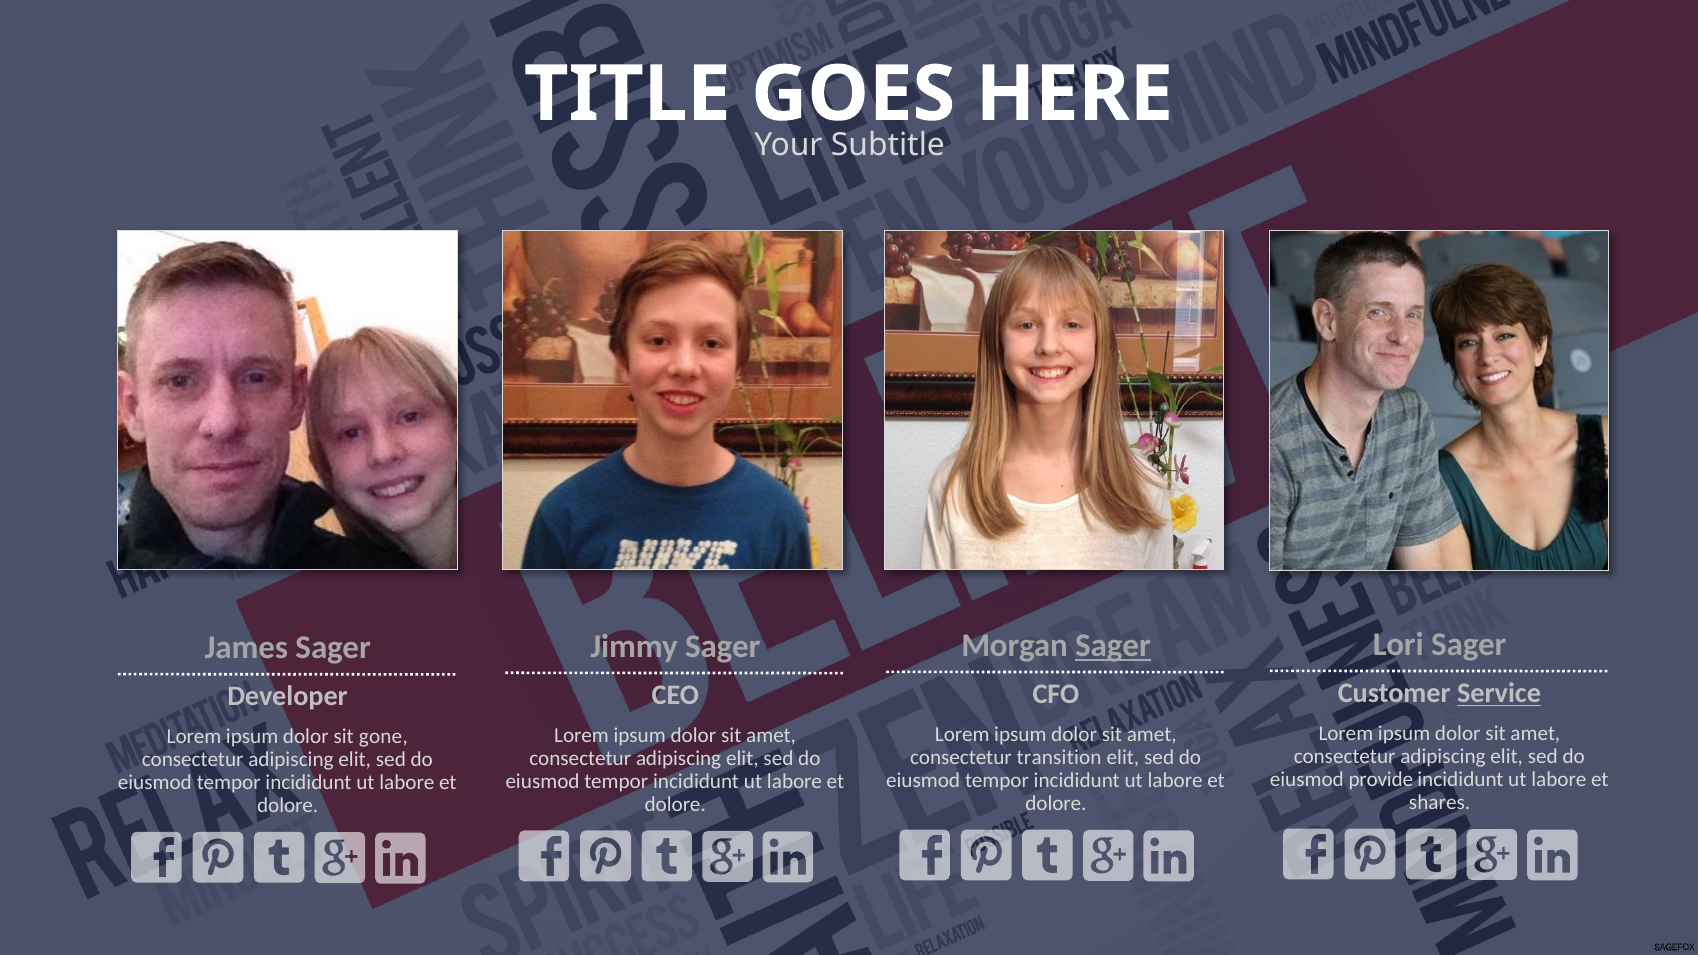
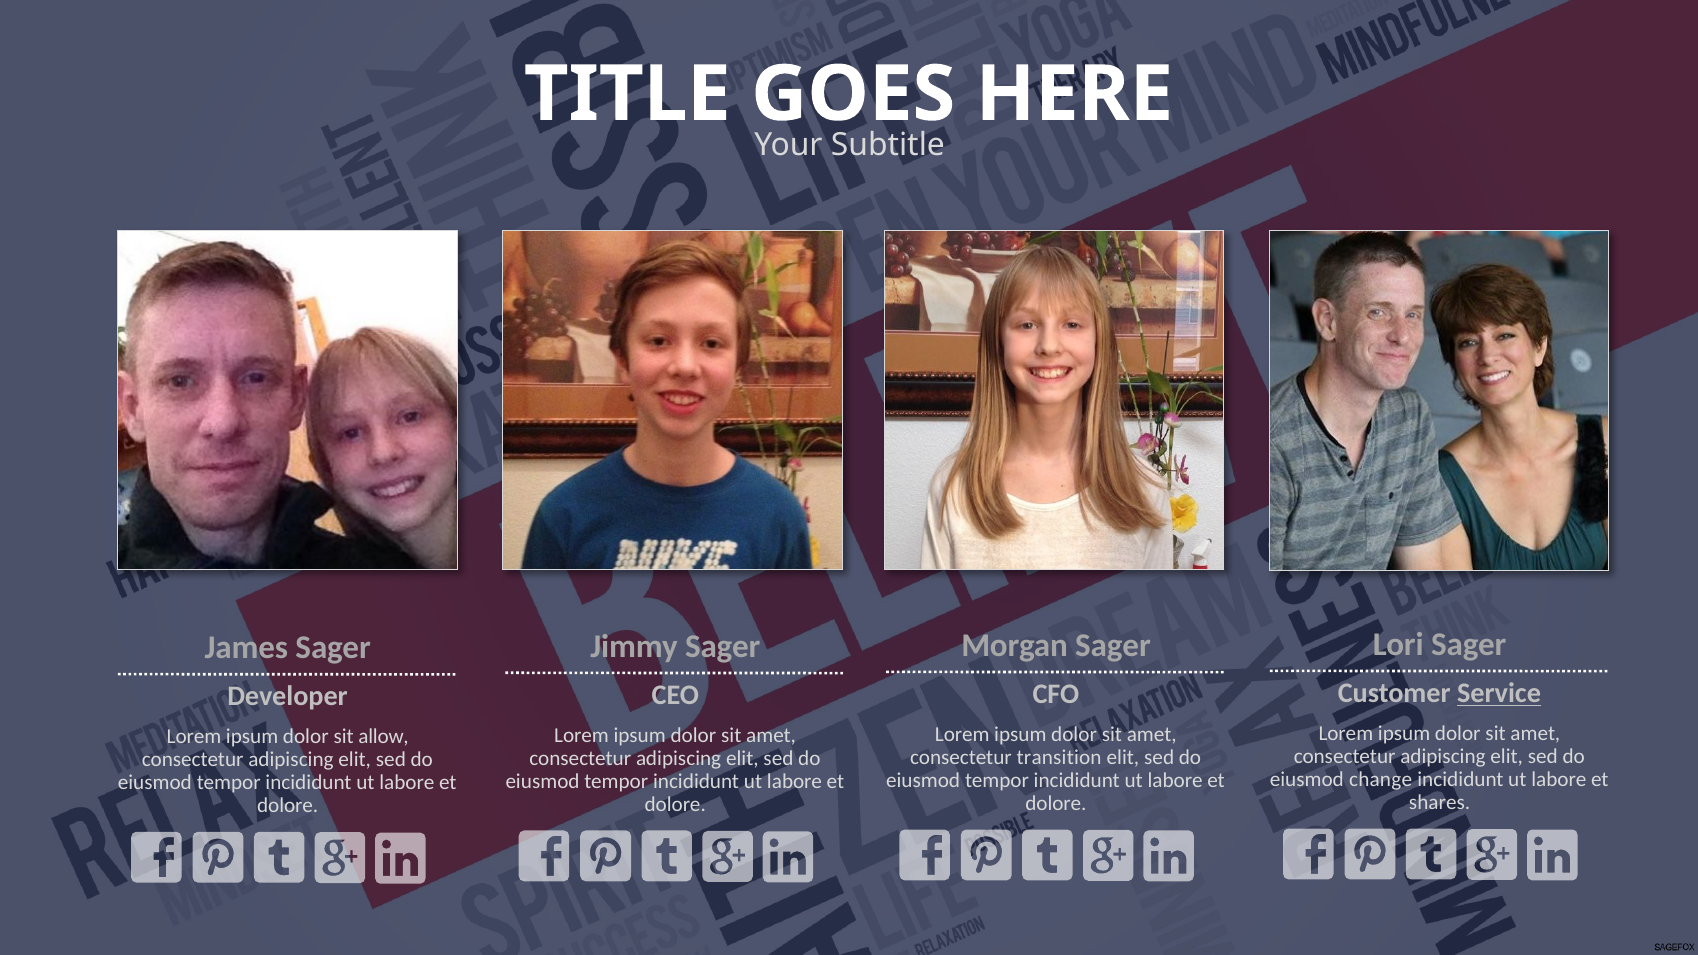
Sager at (1113, 646) underline: present -> none
gone: gone -> allow
provide: provide -> change
